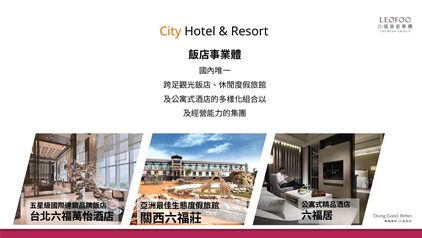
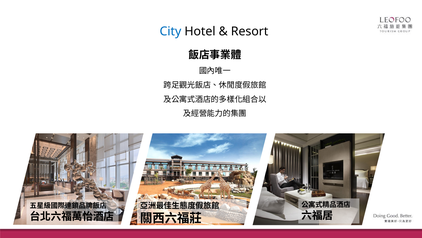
City colour: orange -> blue
